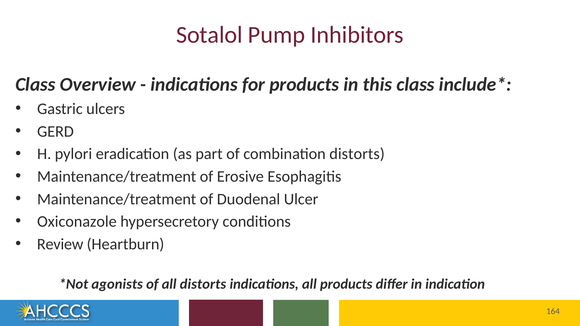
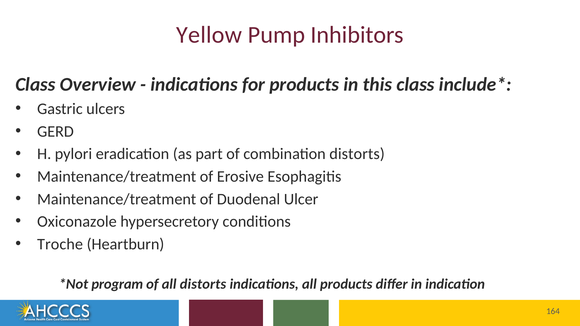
Sotalol: Sotalol -> Yellow
Review: Review -> Troche
agonists: agonists -> program
